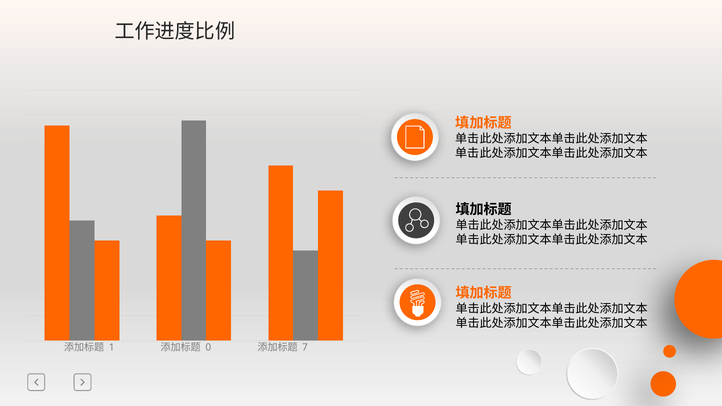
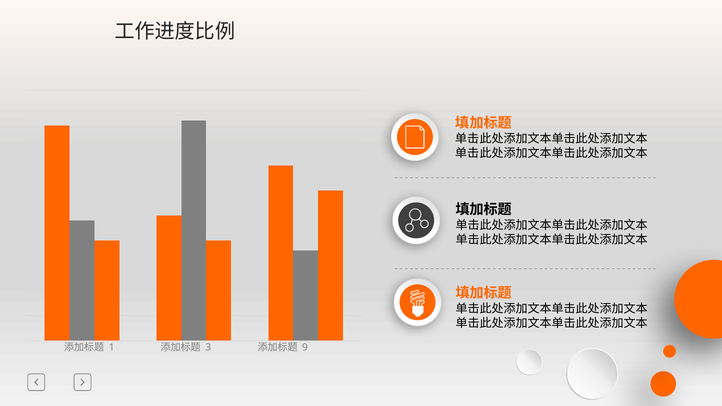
0: 0 -> 3
7: 7 -> 9
